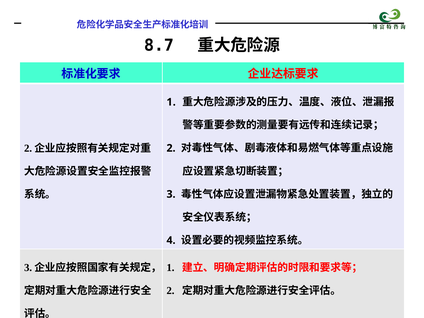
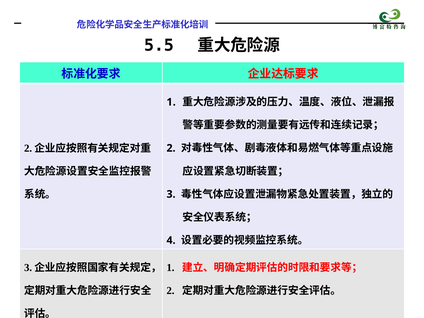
8.7: 8.7 -> 5.5
